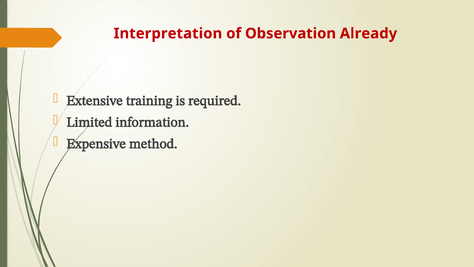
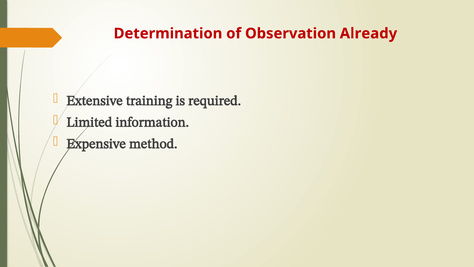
Interpretation: Interpretation -> Determination
